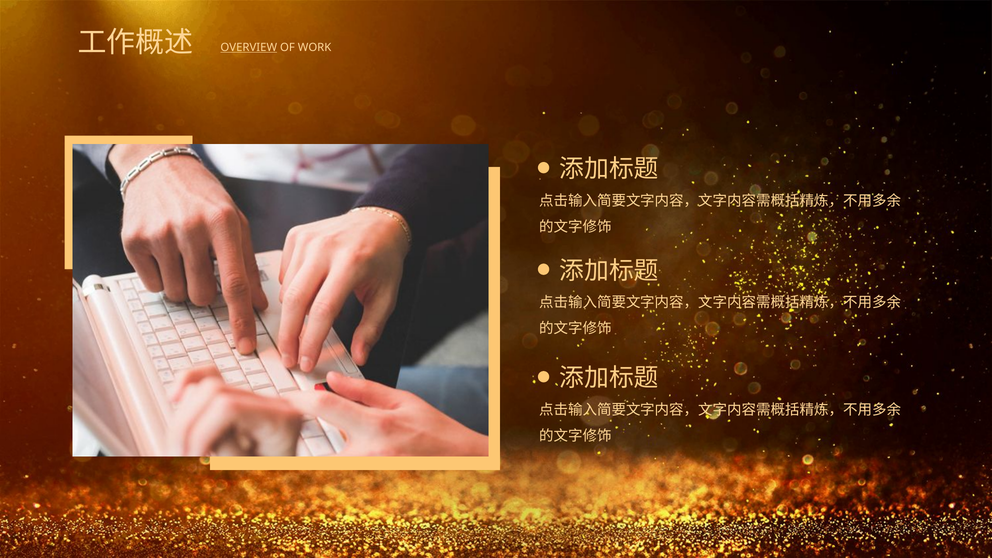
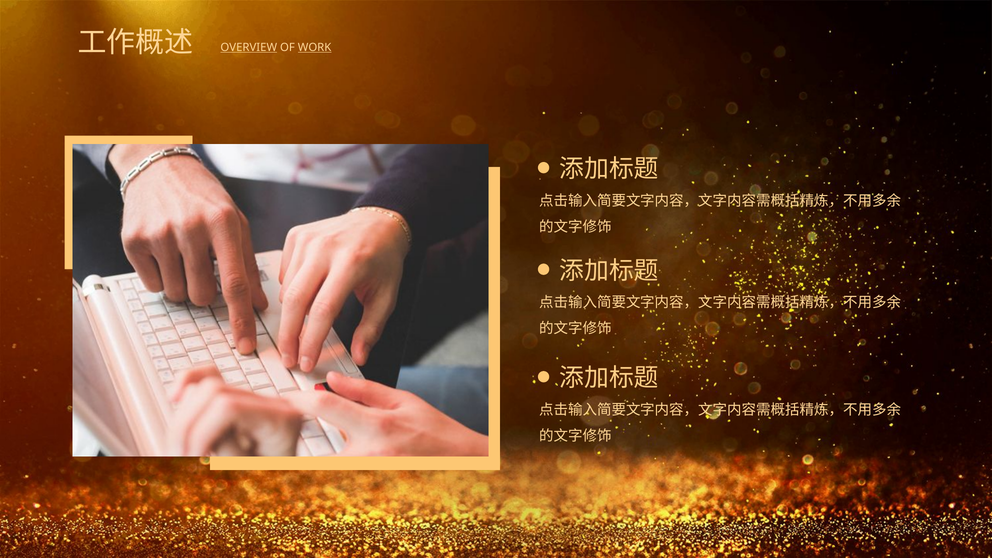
WORK underline: none -> present
